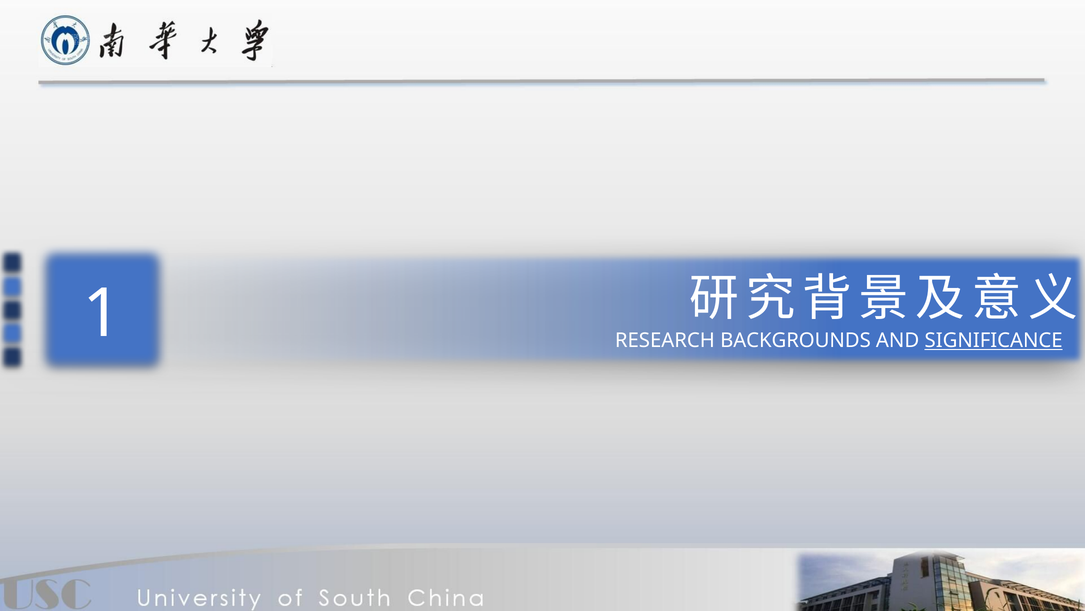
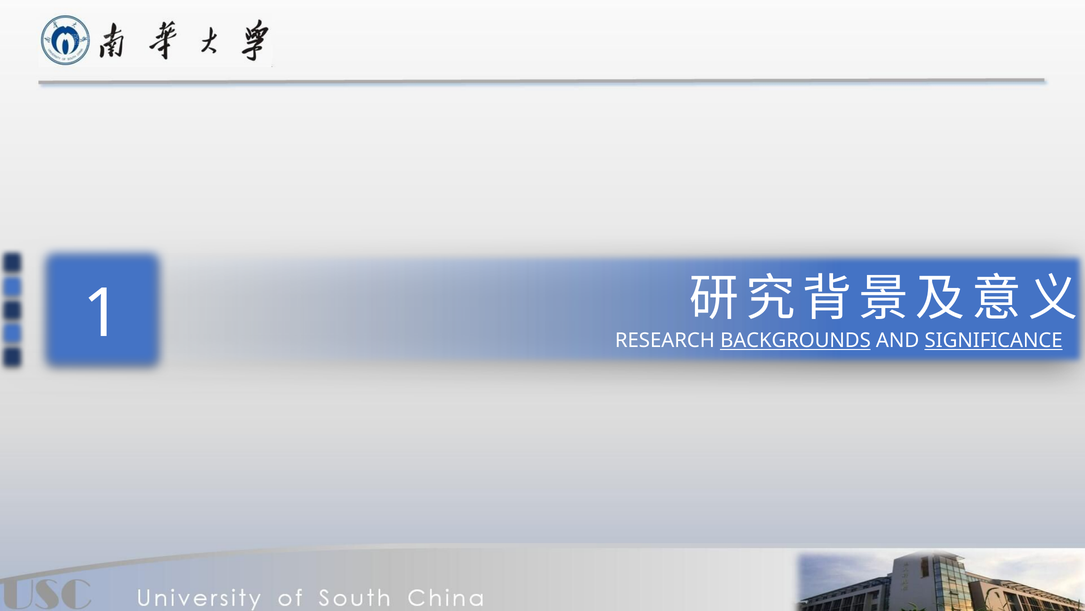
BACKGROUNDS underline: none -> present
